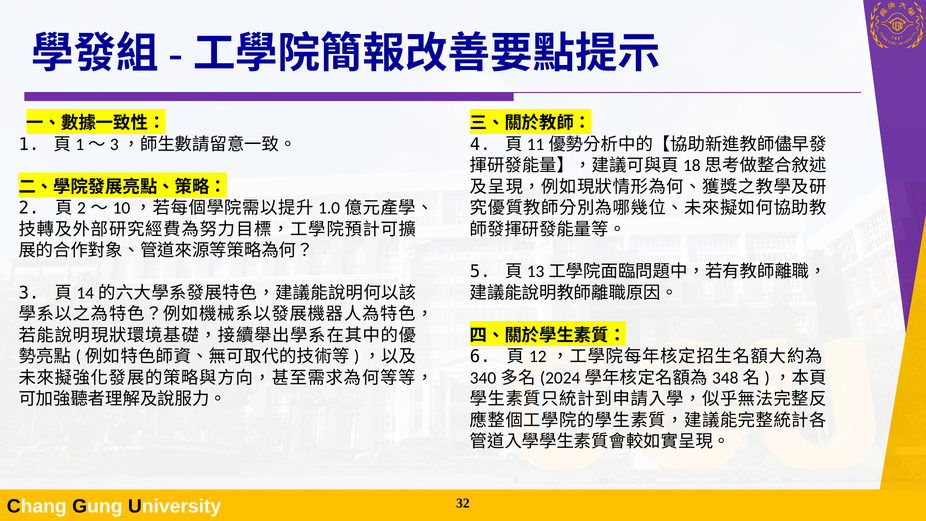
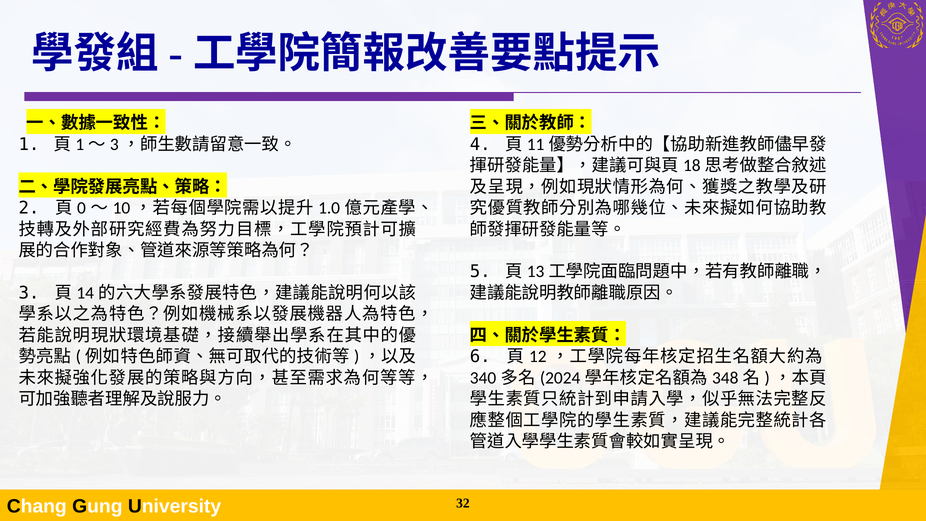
2 at (81, 208): 2 -> 0
